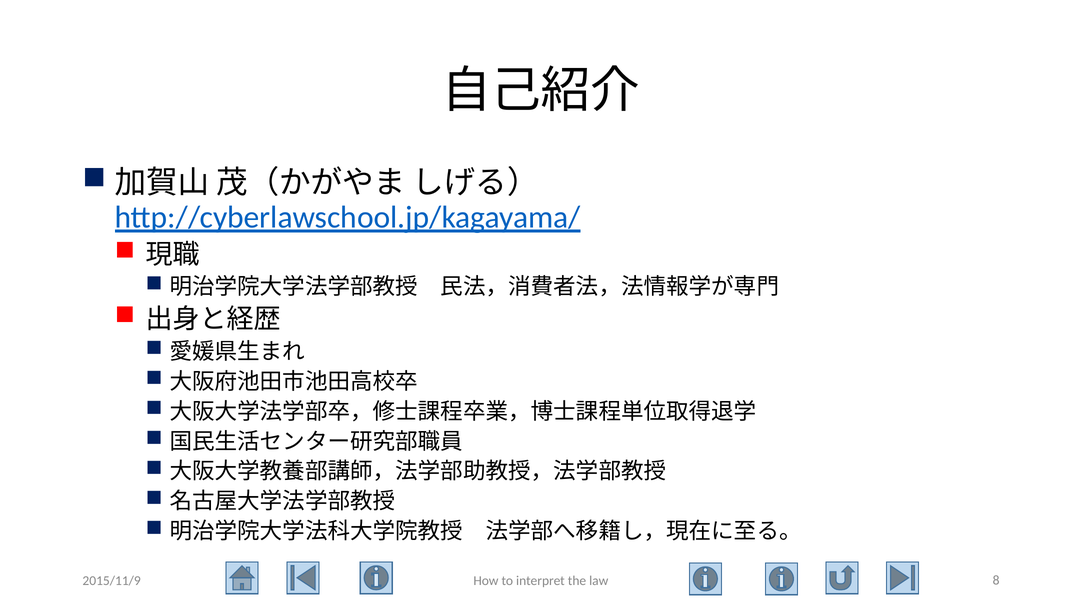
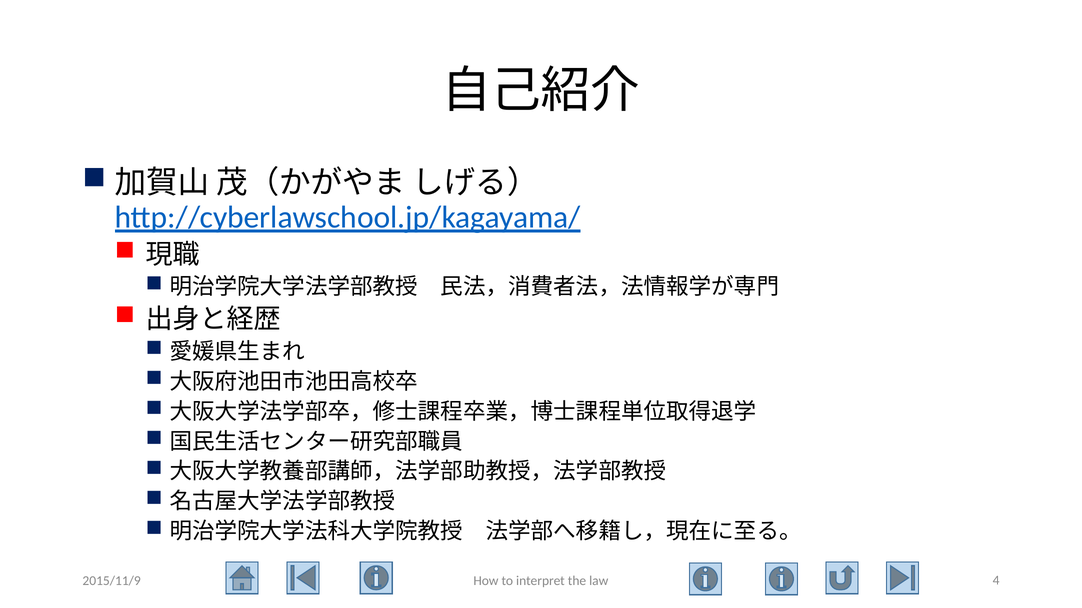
8: 8 -> 4
